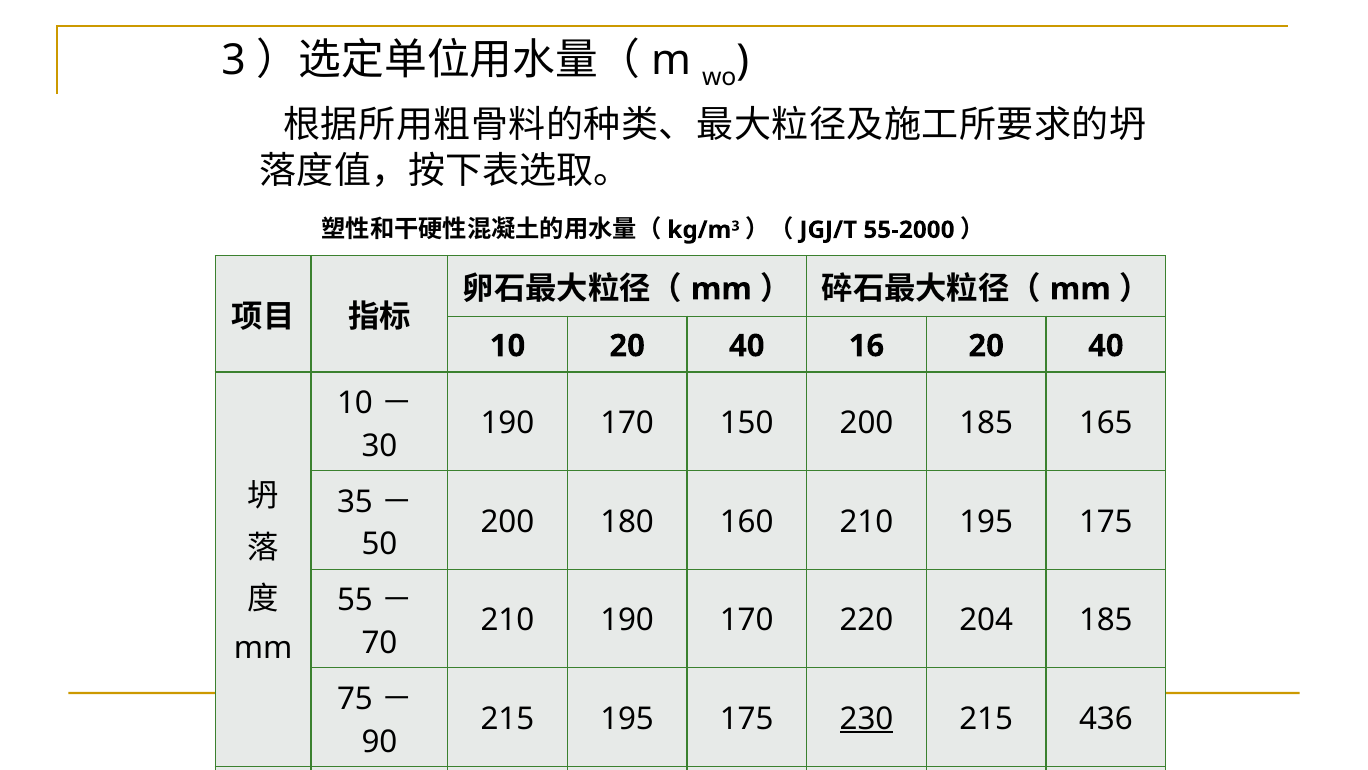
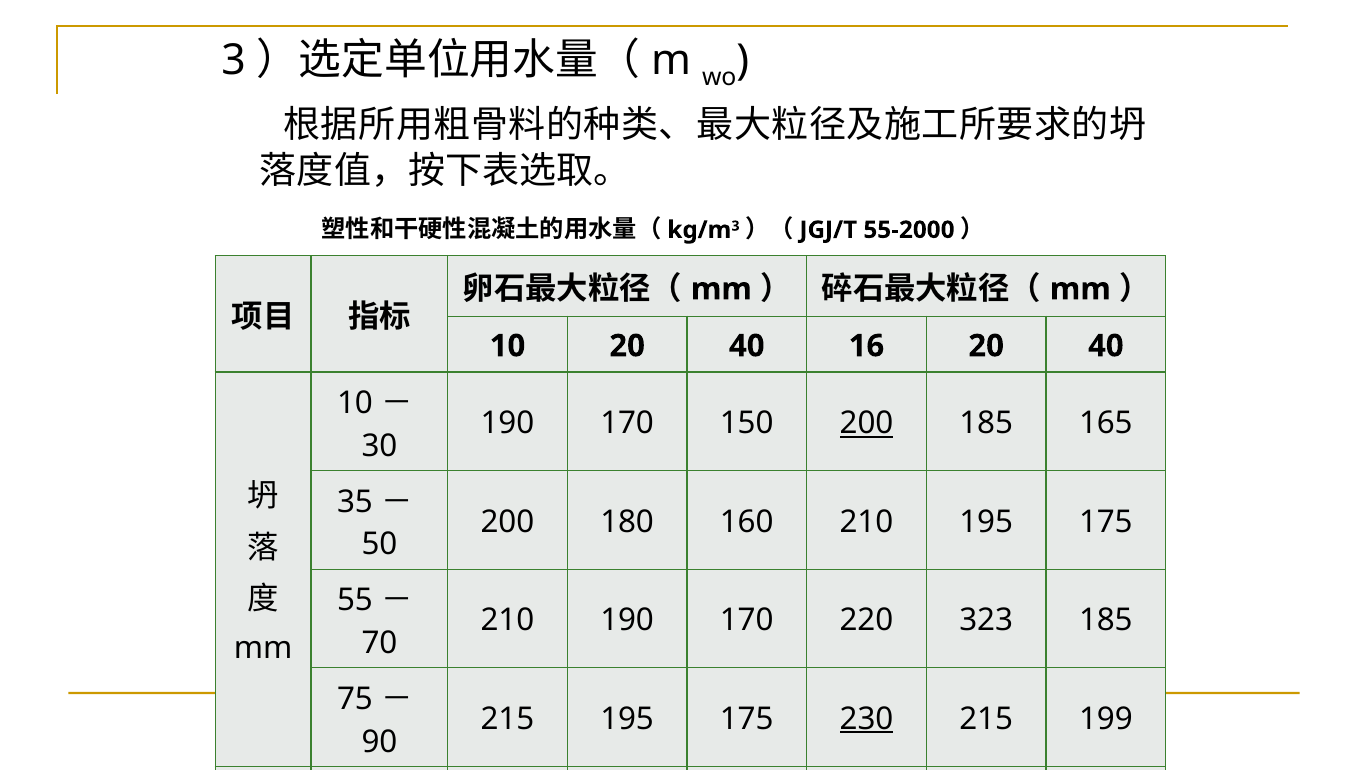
200 at (866, 423) underline: none -> present
204: 204 -> 323
436: 436 -> 199
